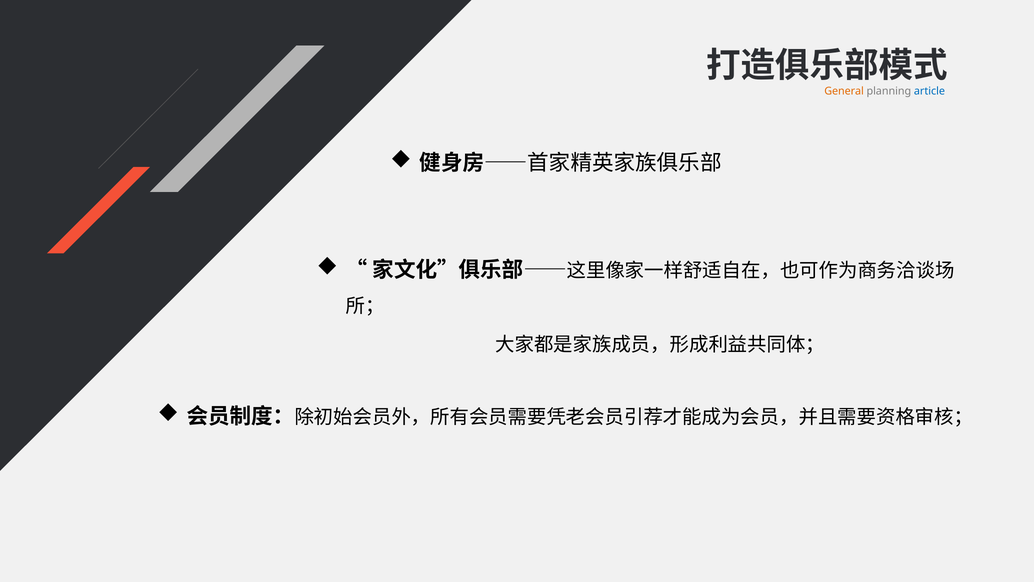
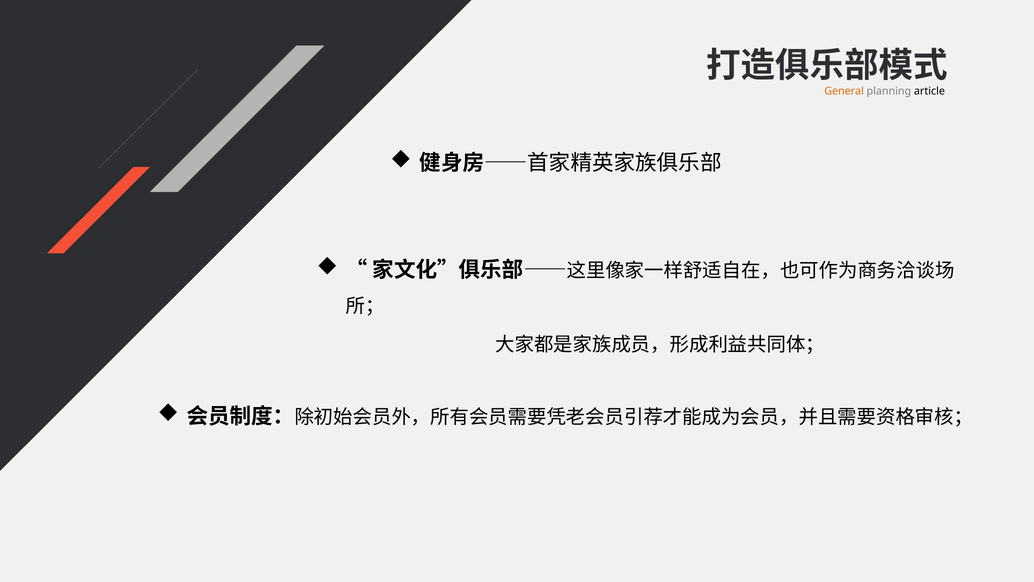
article colour: blue -> black
